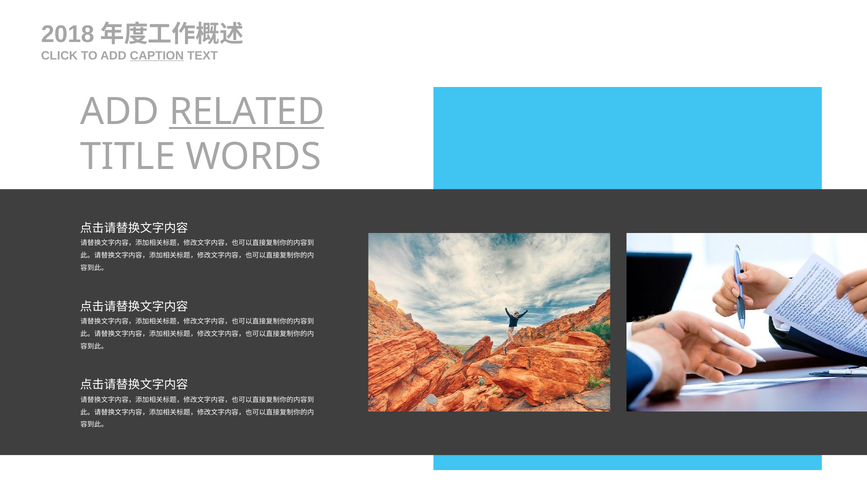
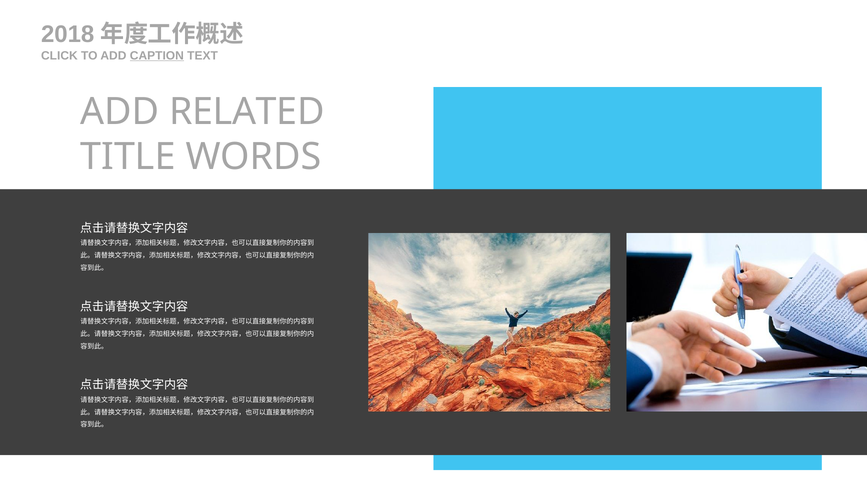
RELATED underline: present -> none
